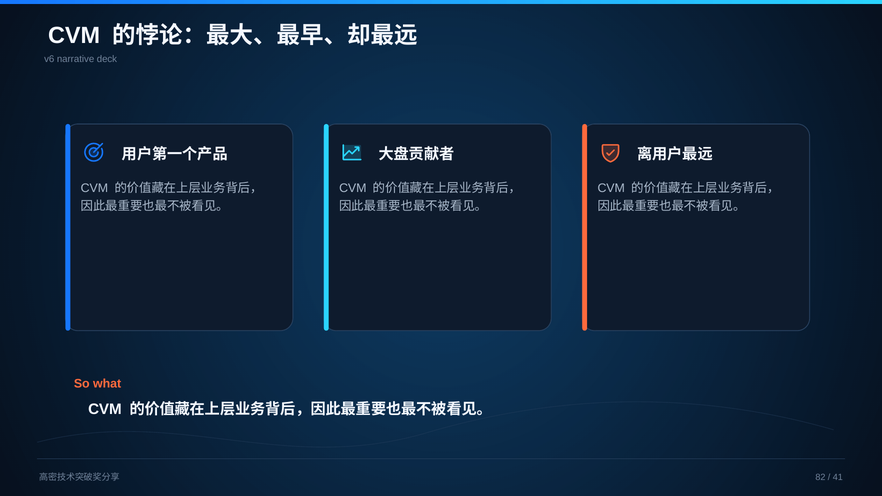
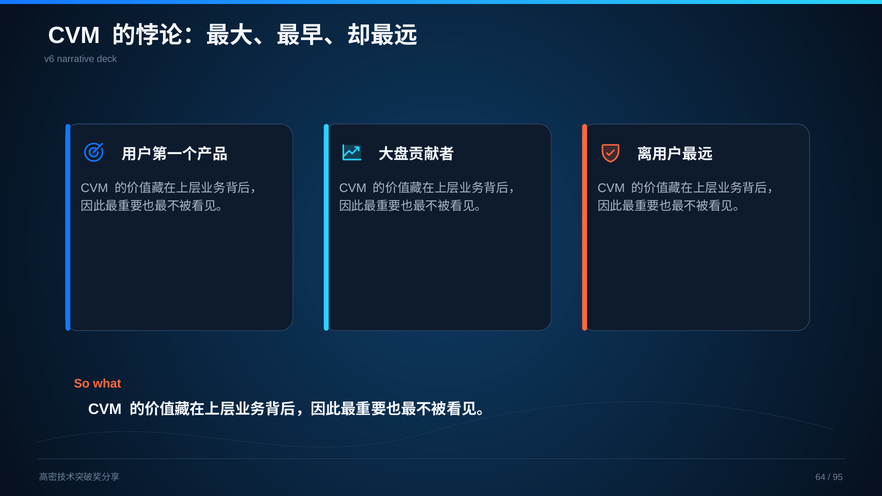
82: 82 -> 64
41: 41 -> 95
